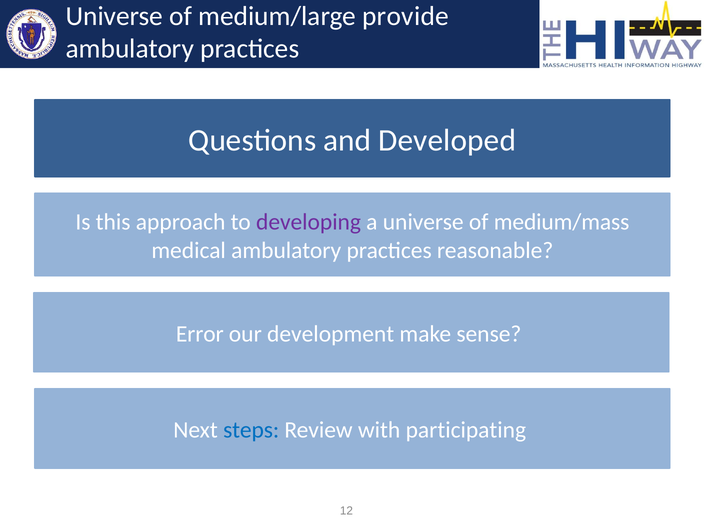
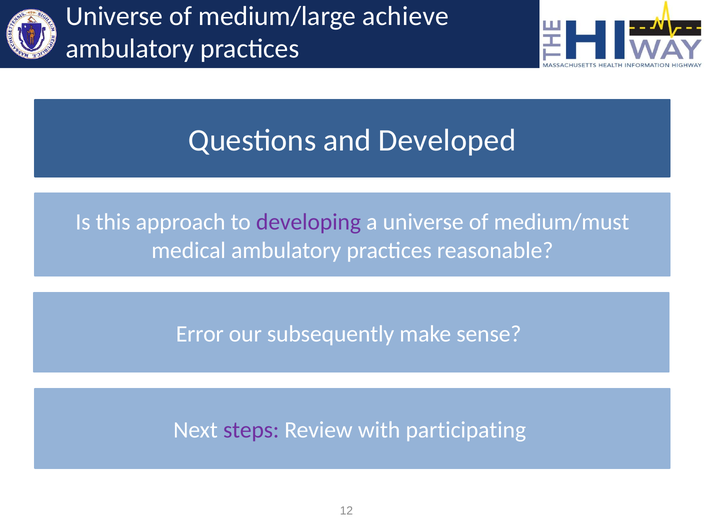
provide: provide -> achieve
medium/mass: medium/mass -> medium/must
development: development -> subsequently
steps colour: blue -> purple
